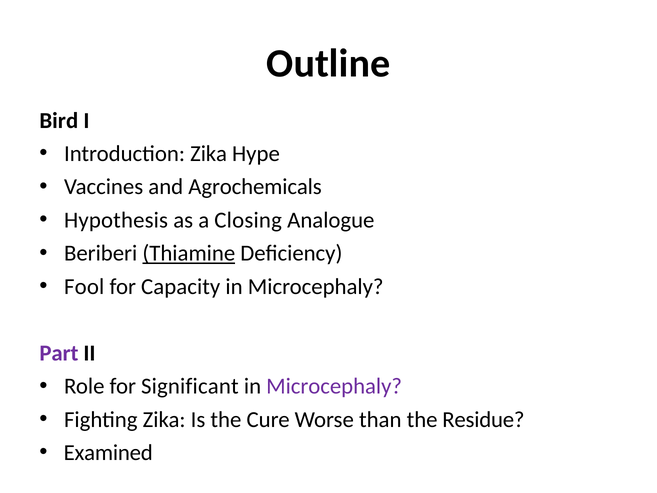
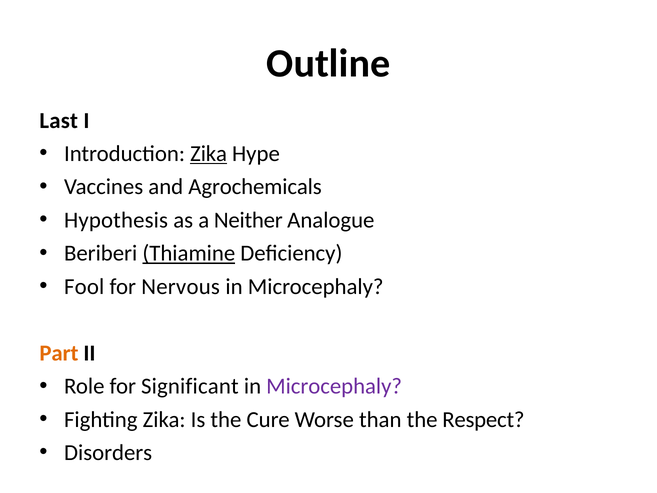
Bird: Bird -> Last
Zika at (209, 154) underline: none -> present
Closing: Closing -> Neither
Capacity: Capacity -> Nervous
Part colour: purple -> orange
Residue: Residue -> Respect
Examined: Examined -> Disorders
